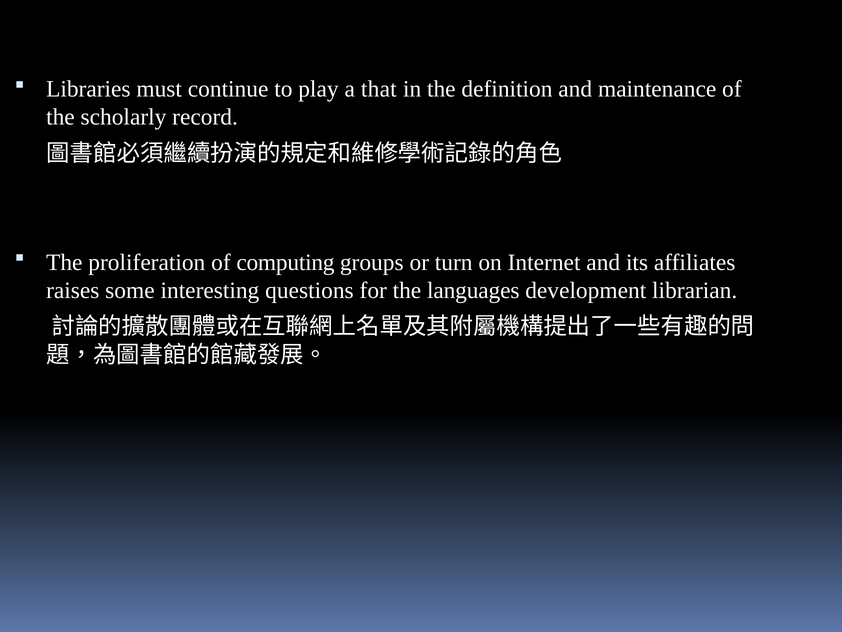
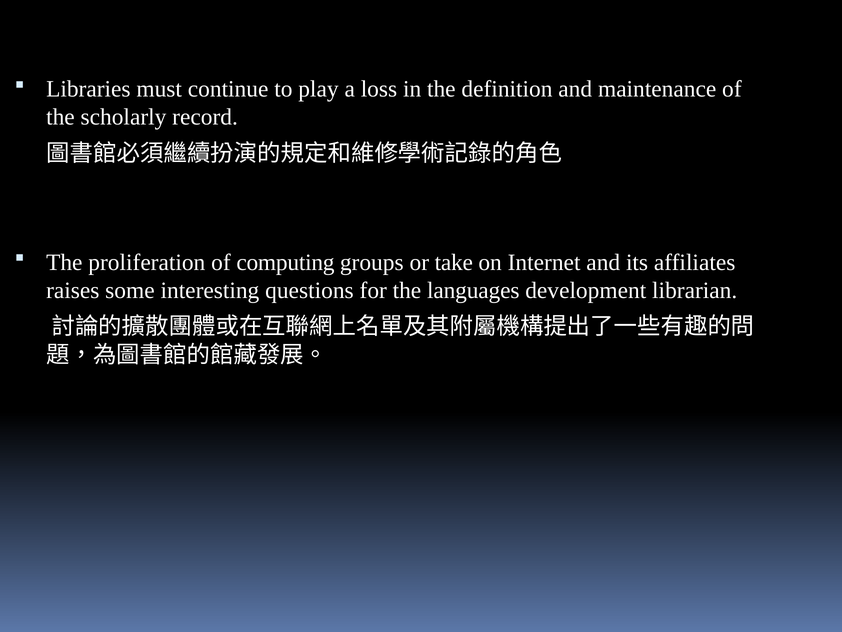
that: that -> loss
turn: turn -> take
